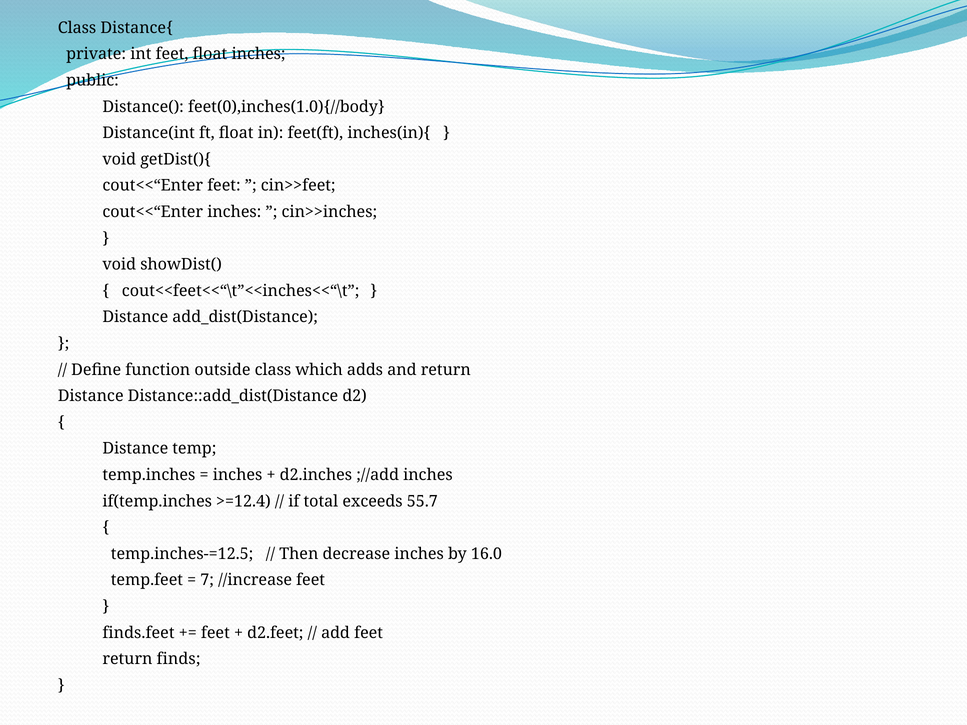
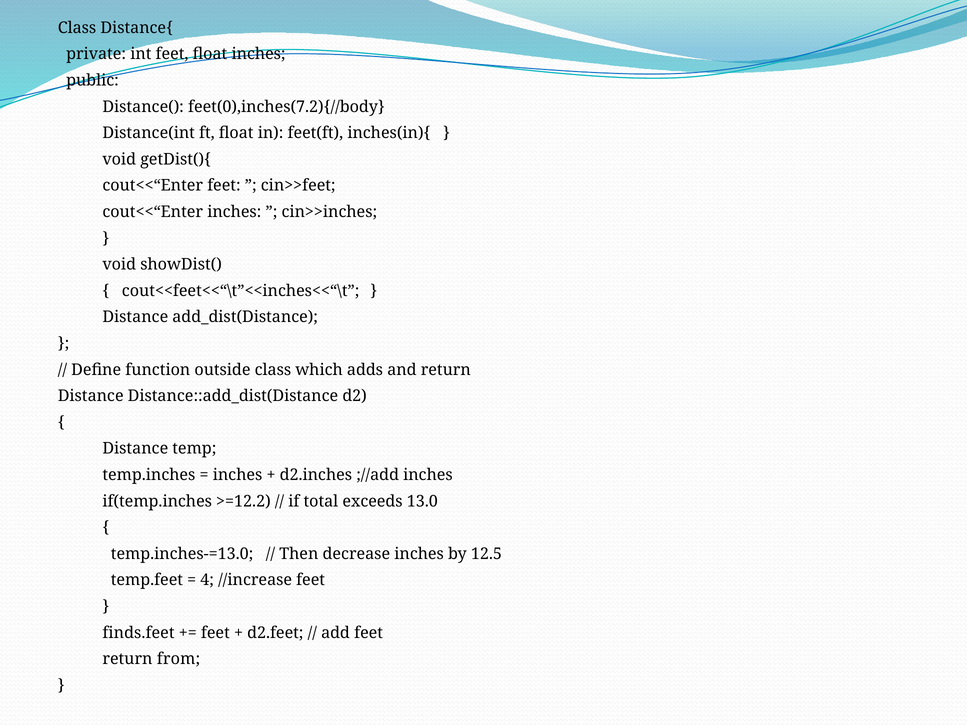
feet(0),inches(1.0){//body: feet(0),inches(1.0){//body -> feet(0),inches(7.2){//body
>=12.4: >=12.4 -> >=12.2
55.7: 55.7 -> 13.0
temp.inches-=12.5: temp.inches-=12.5 -> temp.inches-=13.0
16.0: 16.0 -> 12.5
7: 7 -> 4
finds: finds -> from
